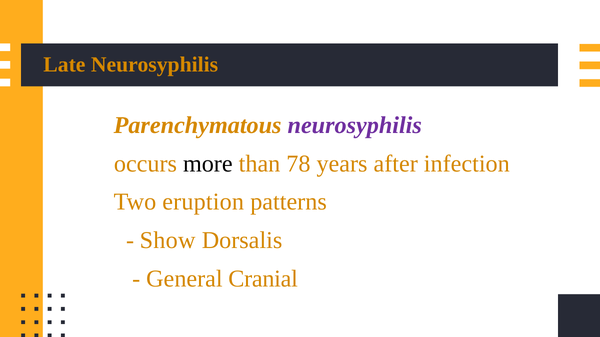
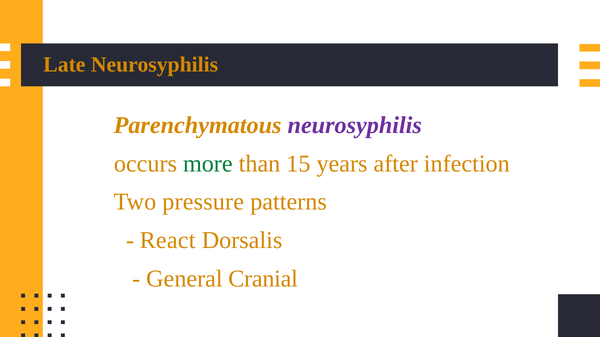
more colour: black -> green
78: 78 -> 15
eruption: eruption -> pressure
Show: Show -> React
